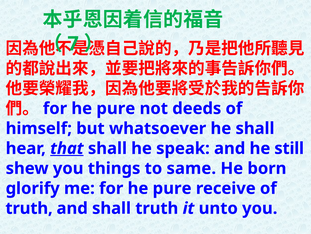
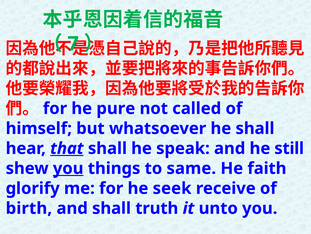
deeds: deeds -> called
you at (68, 168) underline: none -> present
born: born -> faith
me for he pure: pure -> seek
truth at (29, 208): truth -> birth
